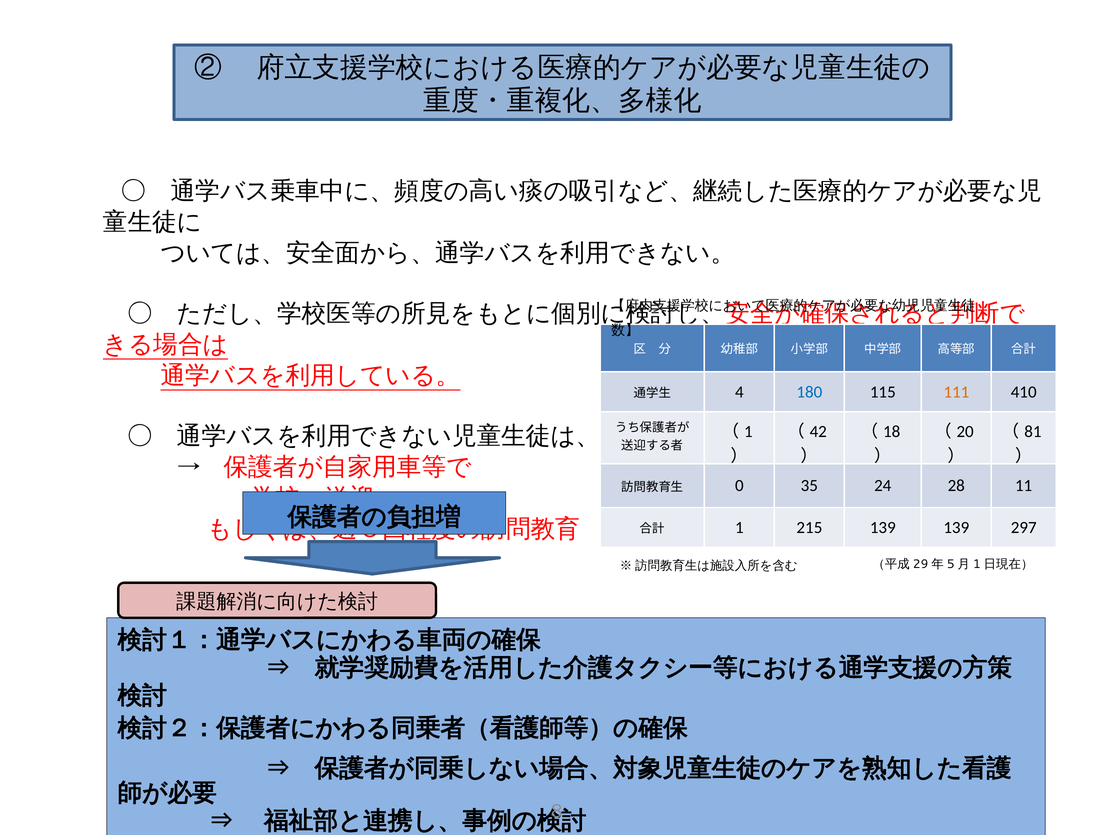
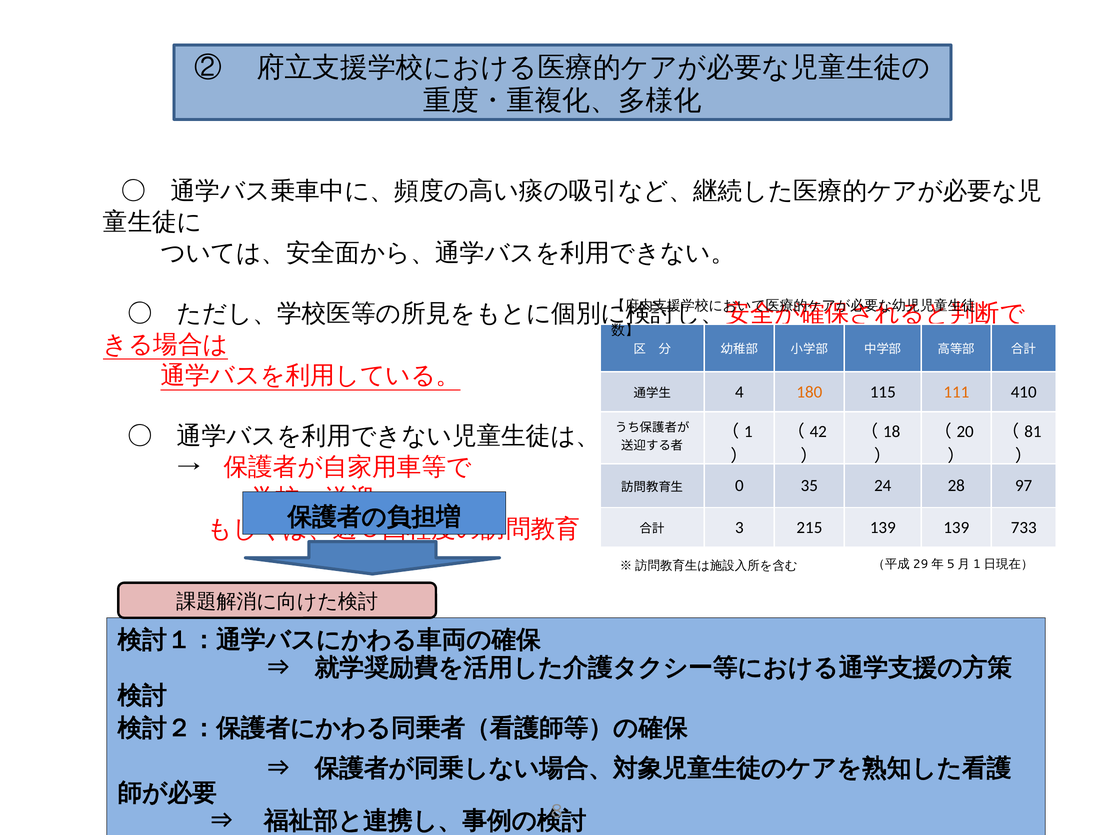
180 colour: blue -> orange
11: 11 -> 97
1 at (739, 527): 1 -> 3
297: 297 -> 733
